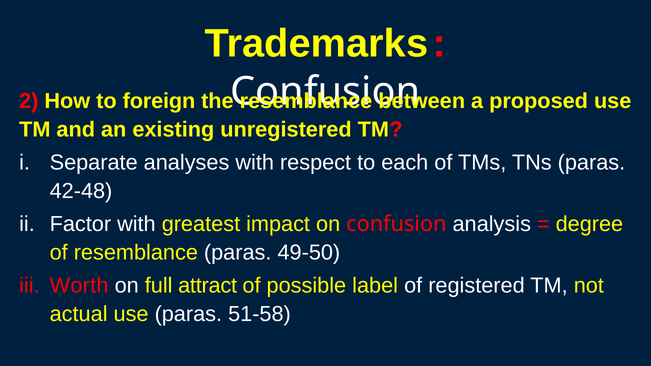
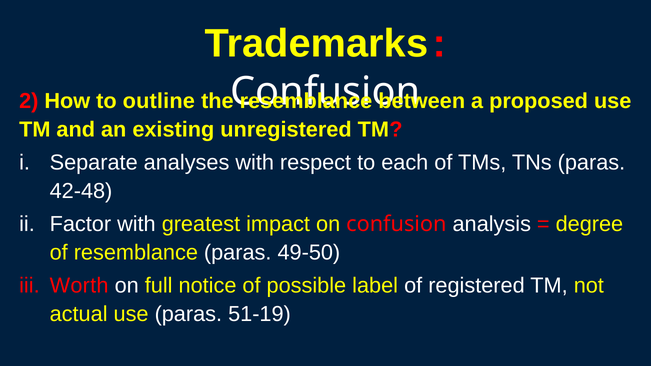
foreign: foreign -> outline
attract: attract -> notice
51-58: 51-58 -> 51-19
